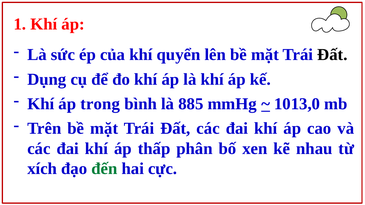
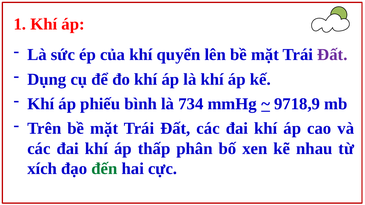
Đất at (332, 55) colour: black -> purple
trong: trong -> phiếu
885: 885 -> 734
1013,0: 1013,0 -> 9718,9
